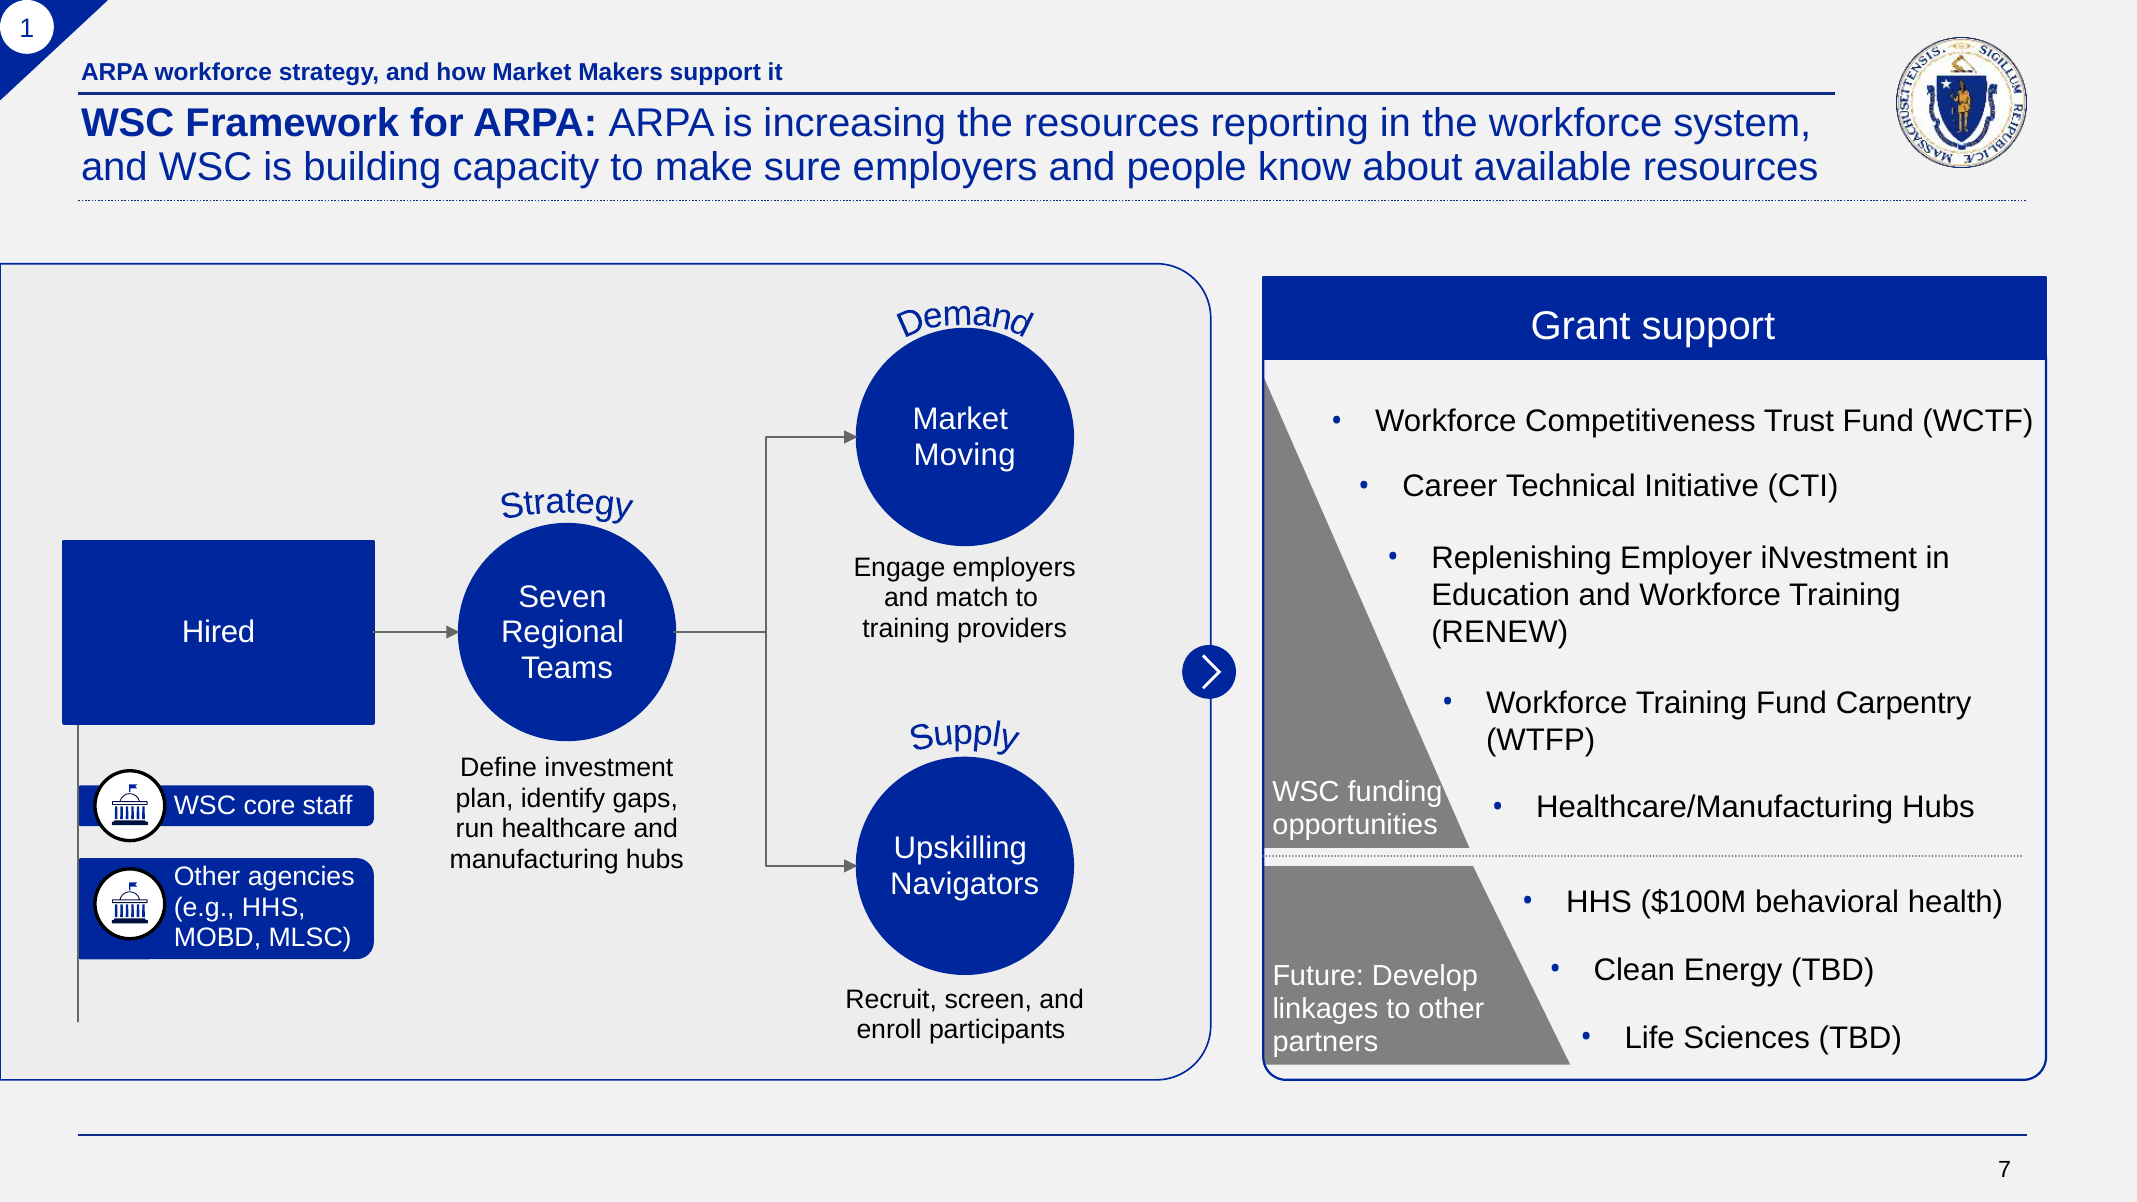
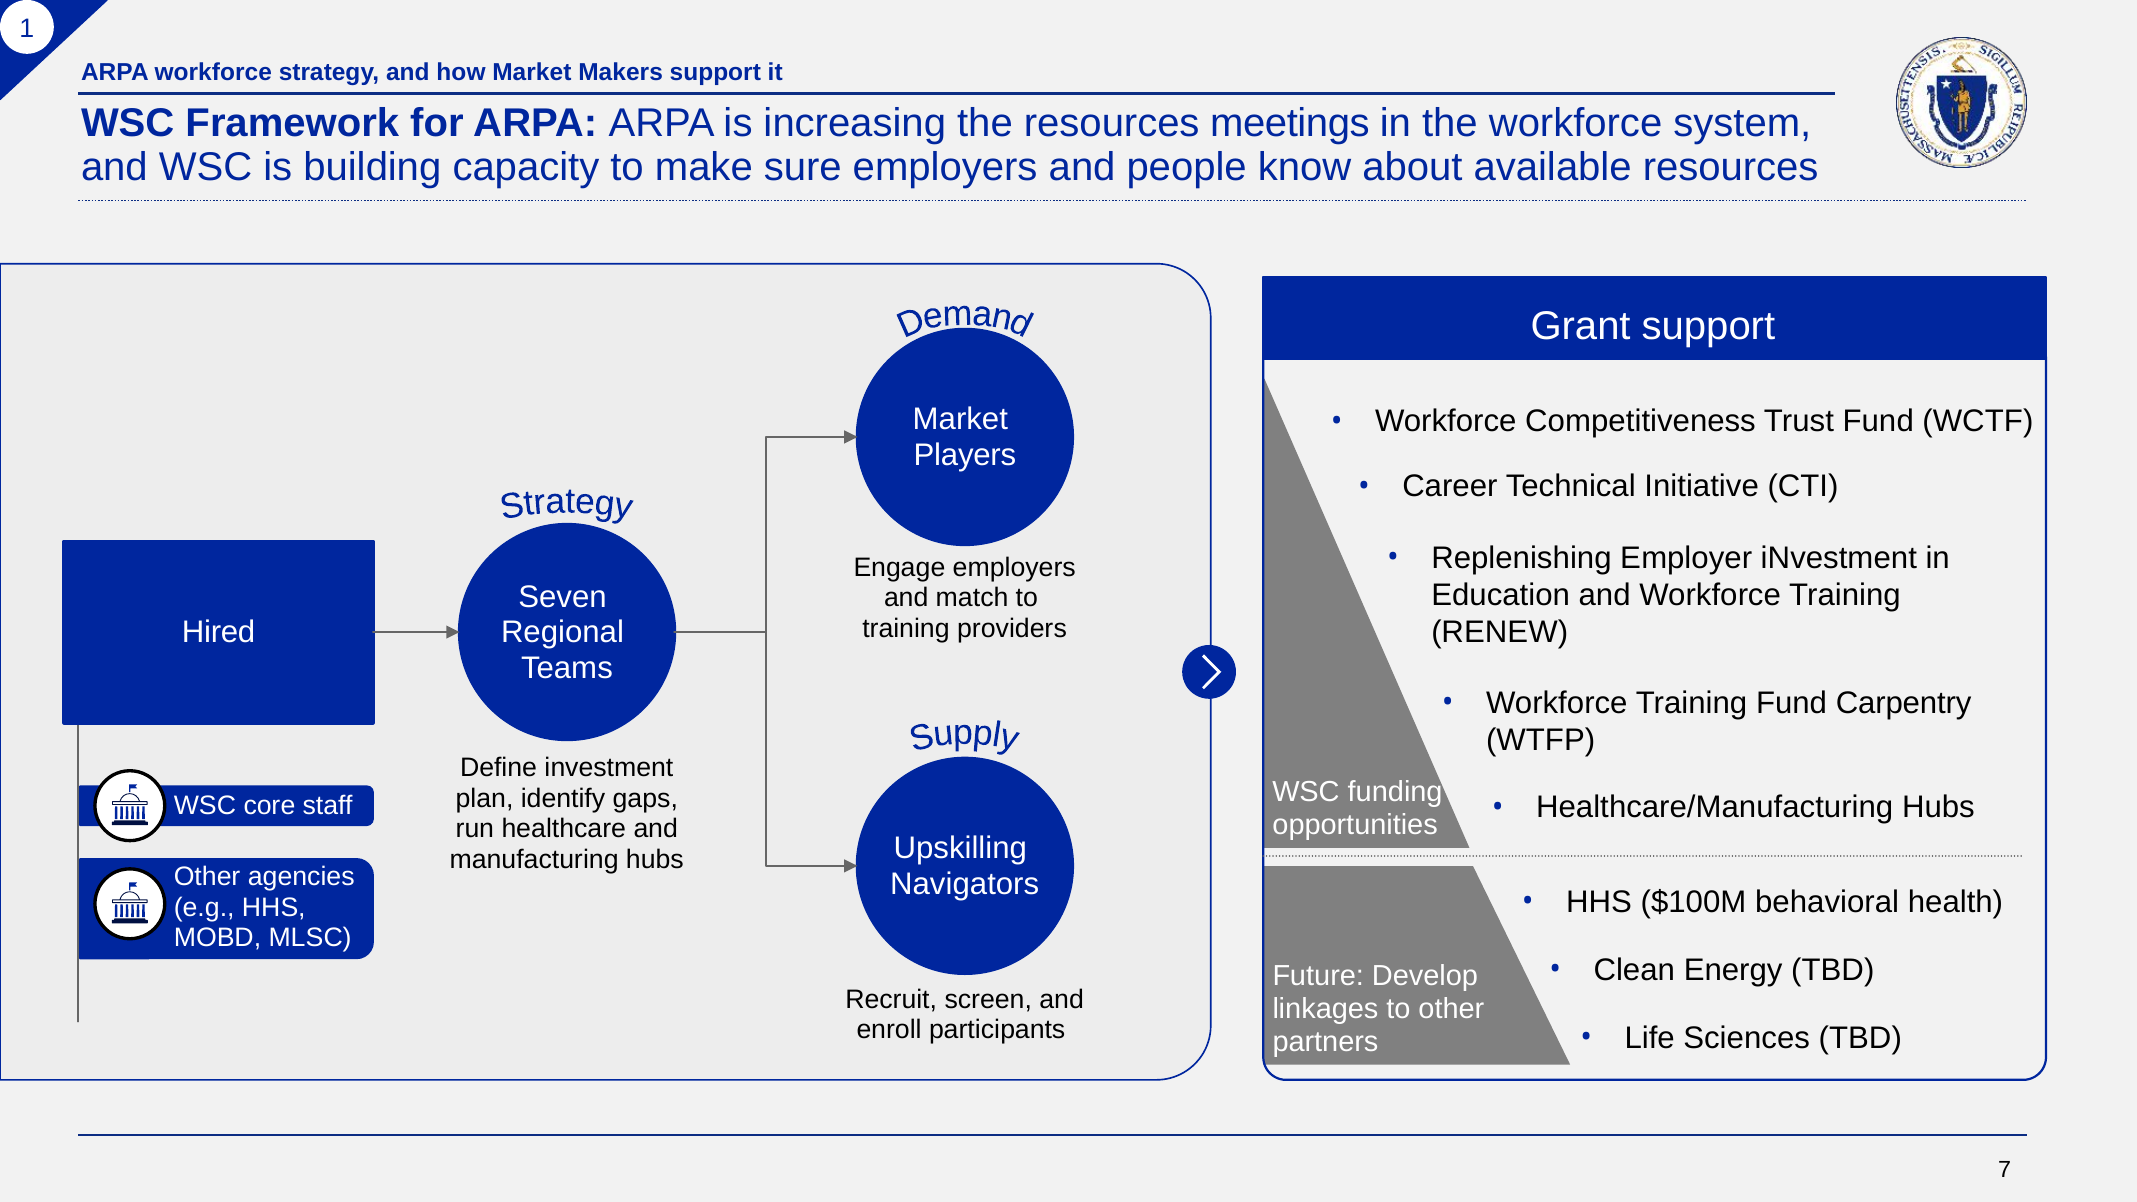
reporting: reporting -> meetings
Moving: Moving -> Players
